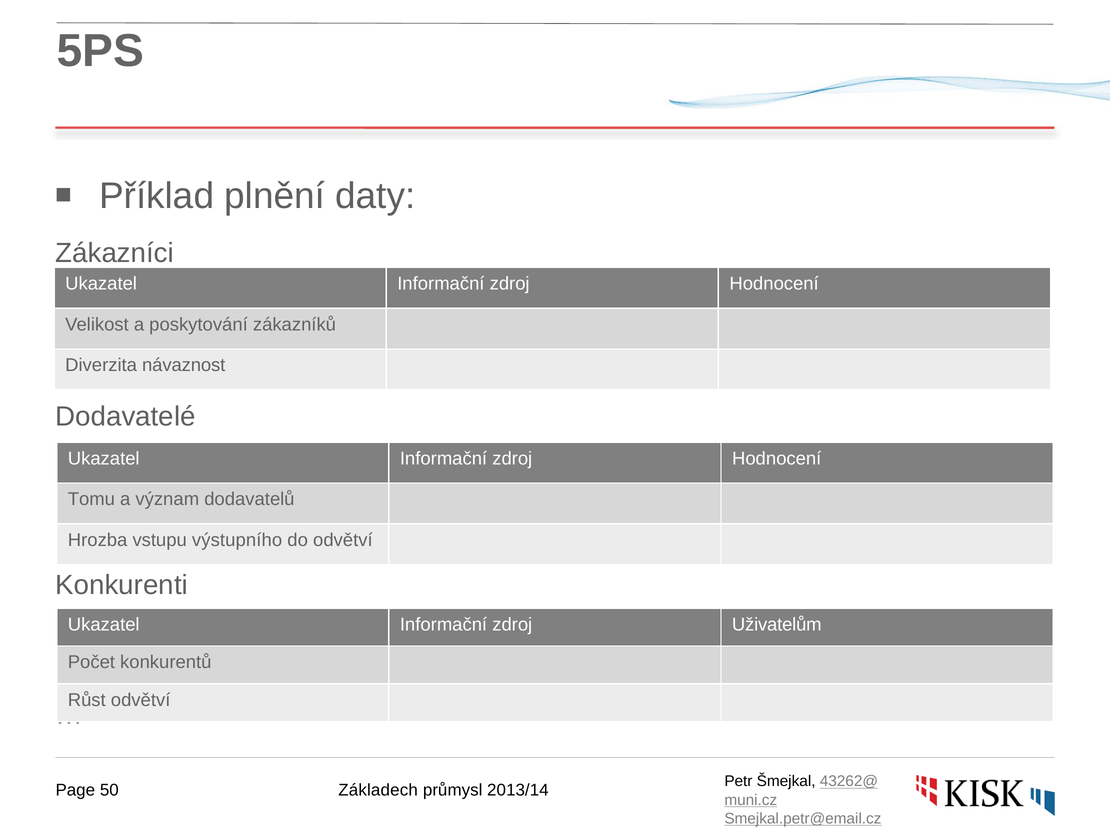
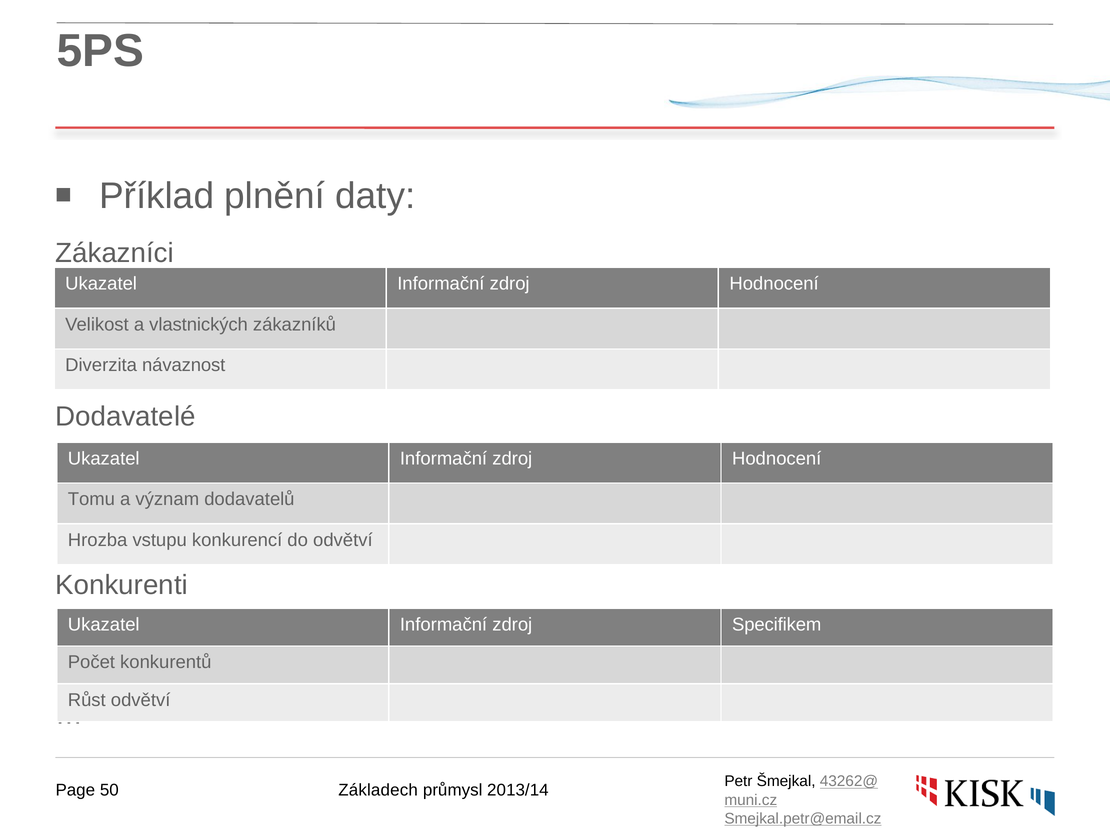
poskytování: poskytování -> vlastnických
výstupního: výstupního -> konkurencí
Uživatelům: Uživatelům -> Specifikem
